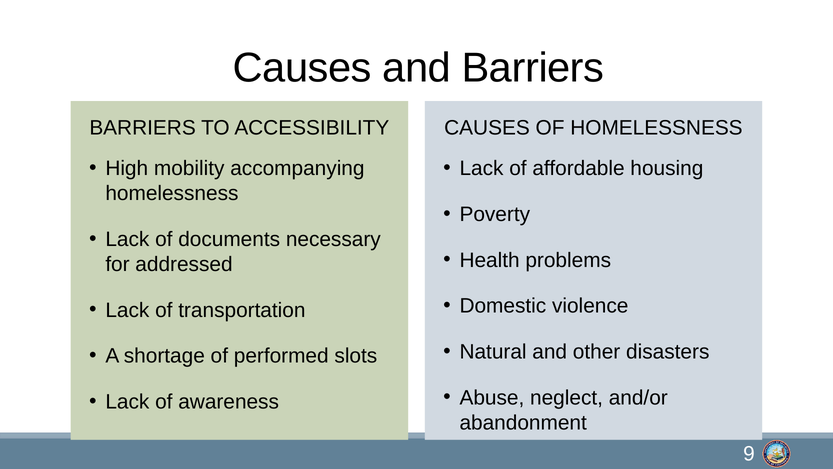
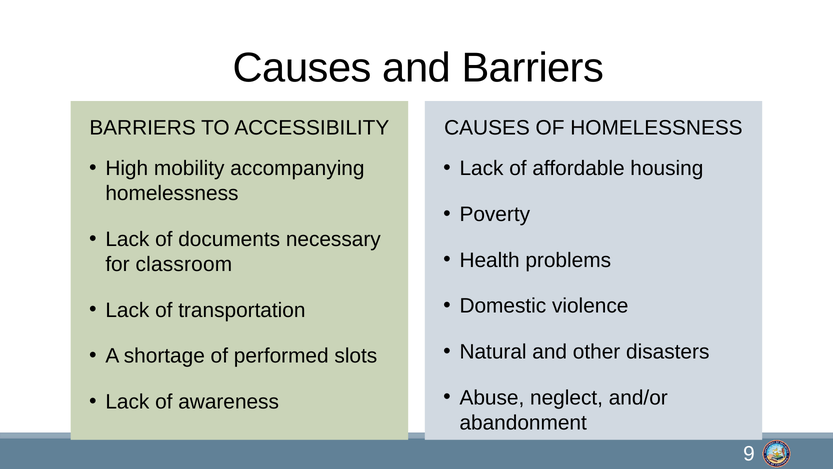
addressed: addressed -> classroom
